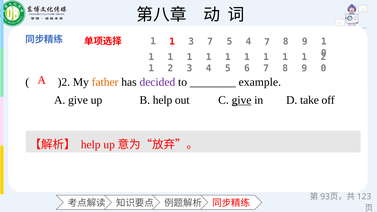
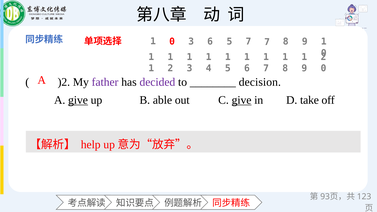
1 at (172, 42): 1 -> 0
3 7: 7 -> 6
5 4: 4 -> 7
father colour: orange -> purple
example: example -> decision
give at (78, 100) underline: none -> present
B help: help -> able
